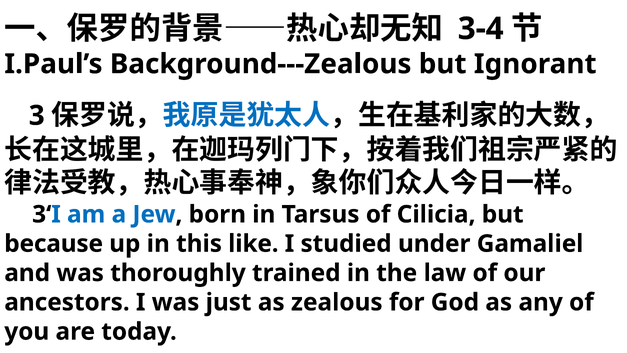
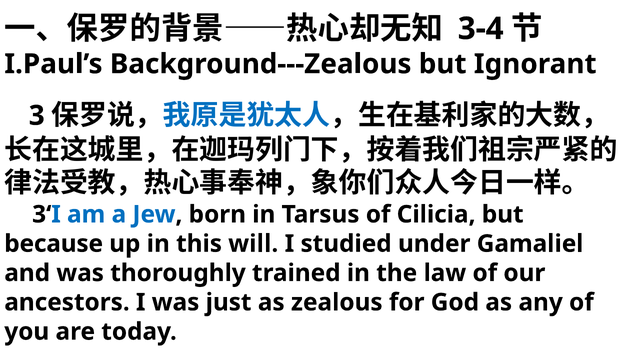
like: like -> will
